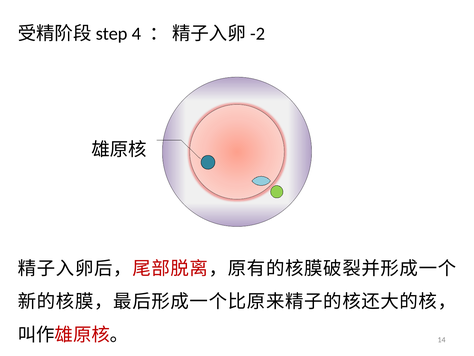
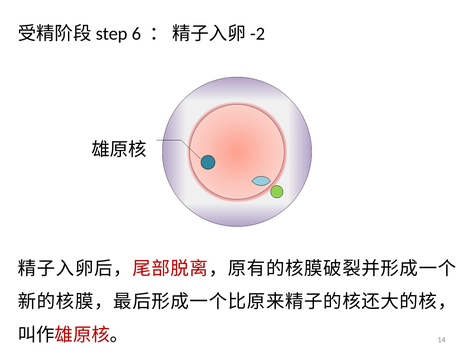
4: 4 -> 6
